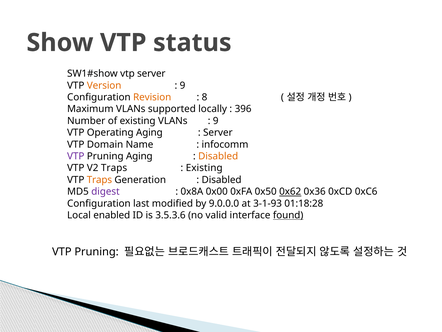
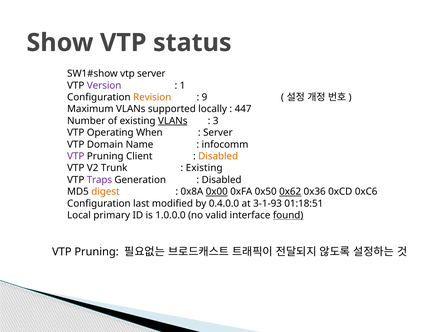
Version colour: orange -> purple
9 at (183, 85): 9 -> 1
8: 8 -> 9
396: 396 -> 447
VLANs at (173, 121) underline: none -> present
9 at (216, 121): 9 -> 3
Operating Aging: Aging -> When
Pruning Aging: Aging -> Client
V2 Traps: Traps -> Trunk
Traps at (99, 180) colour: orange -> purple
digest colour: purple -> orange
0x00 underline: none -> present
9.0.0.0: 9.0.0.0 -> 0.4.0.0
01:18:28: 01:18:28 -> 01:18:51
enabled: enabled -> primary
3.5.3.6: 3.5.3.6 -> 1.0.0.0
